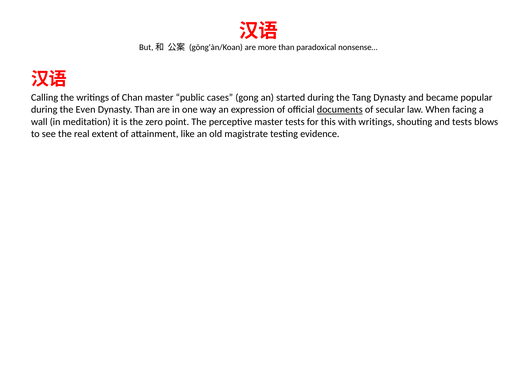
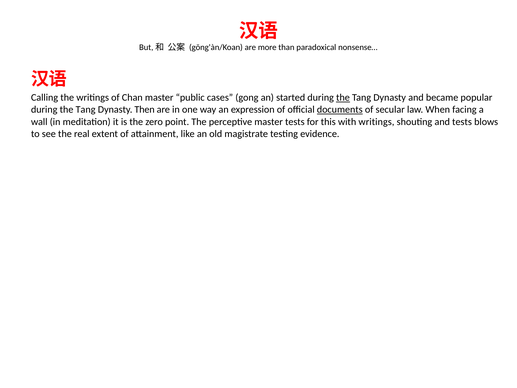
the at (343, 97) underline: none -> present
Even at (86, 110): Even -> Tang
Dynasty Than: Than -> Then
